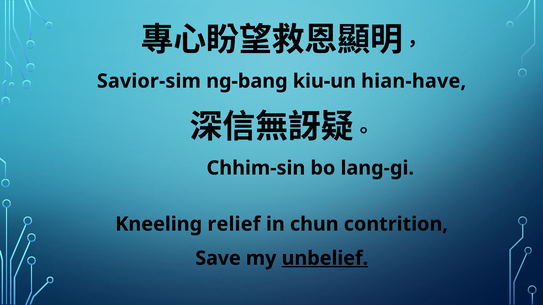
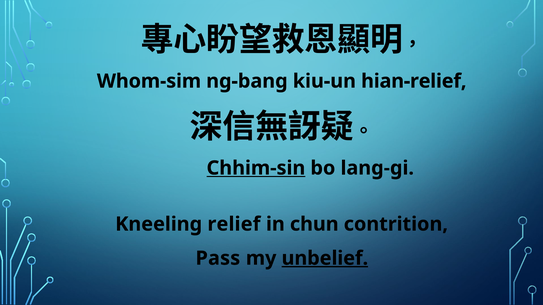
Savior-sim: Savior-sim -> Whom-sim
hian-have: hian-have -> hian-relief
Chhim-sin underline: none -> present
Save: Save -> Pass
